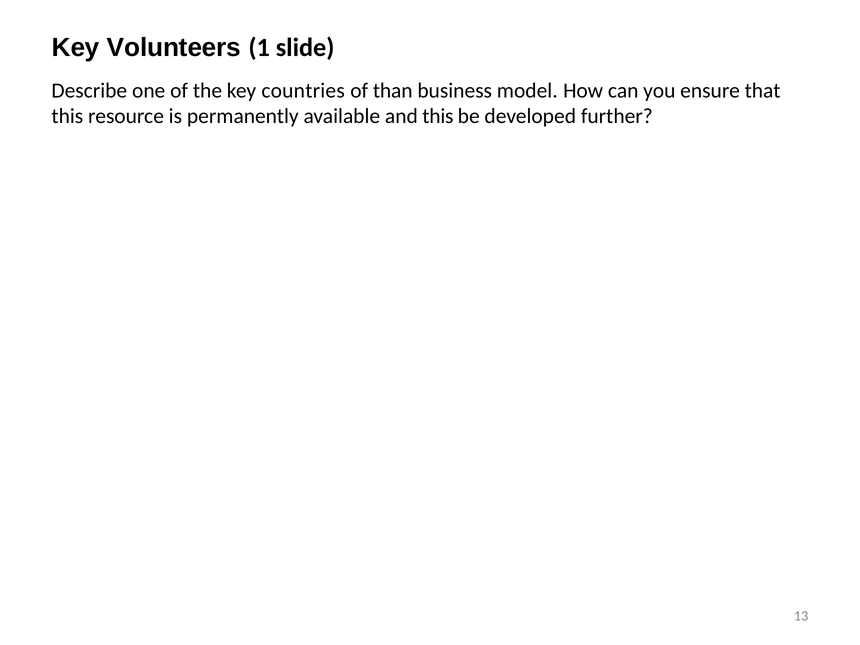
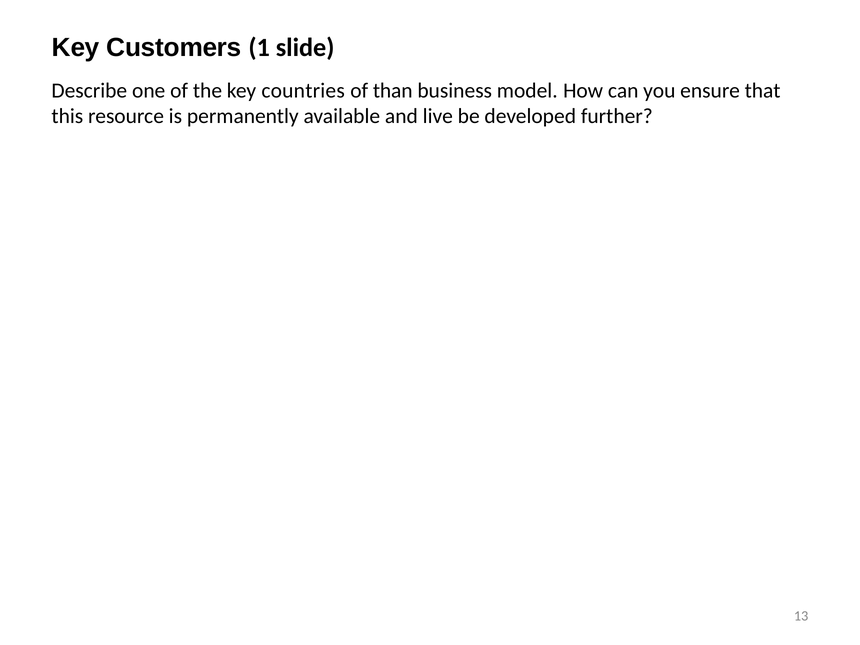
Volunteers: Volunteers -> Customers
and this: this -> live
